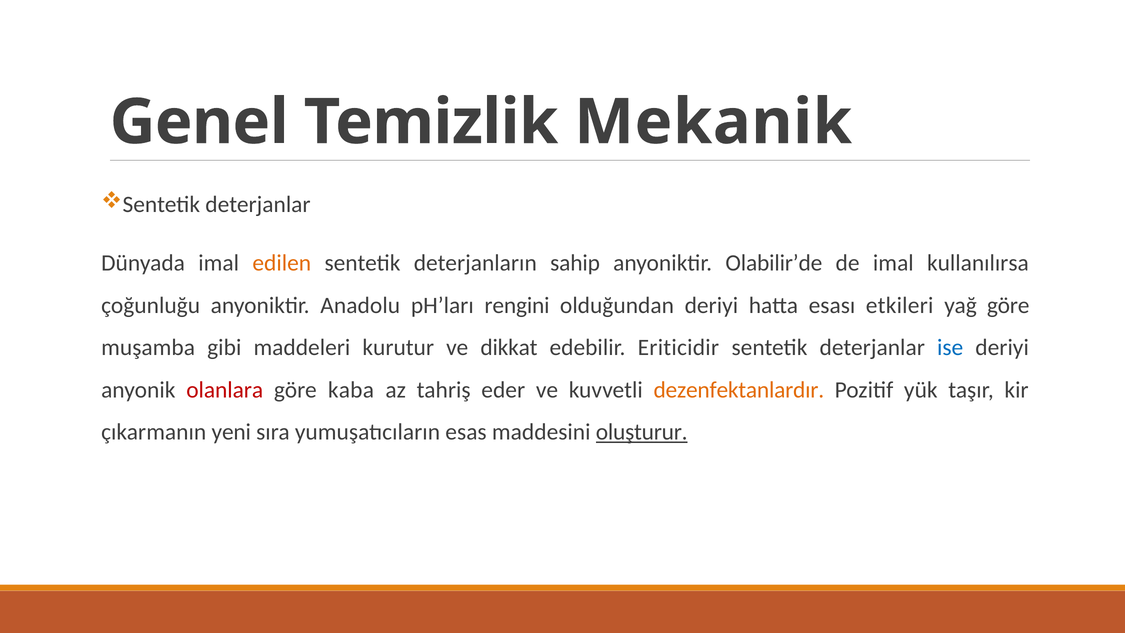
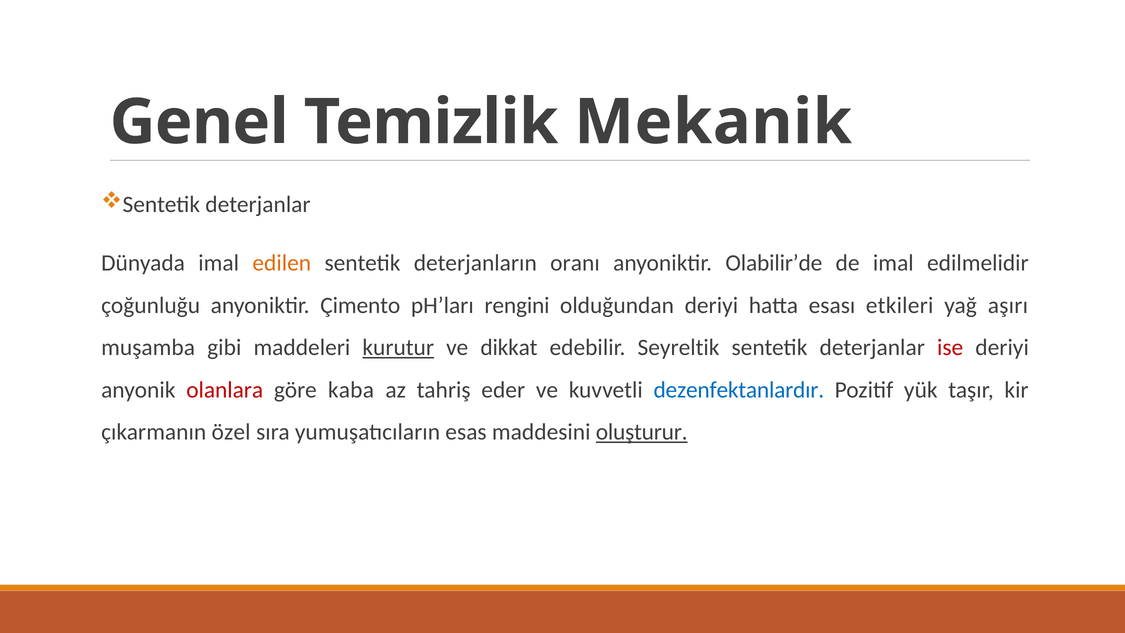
sahip: sahip -> oranı
kullanılırsa: kullanılırsa -> edilmelidir
Anadolu: Anadolu -> Çimento
yağ göre: göre -> aşırı
kurutur underline: none -> present
Eriticidir: Eriticidir -> Seyreltik
ise colour: blue -> red
dezenfektanlardır colour: orange -> blue
yeni: yeni -> özel
